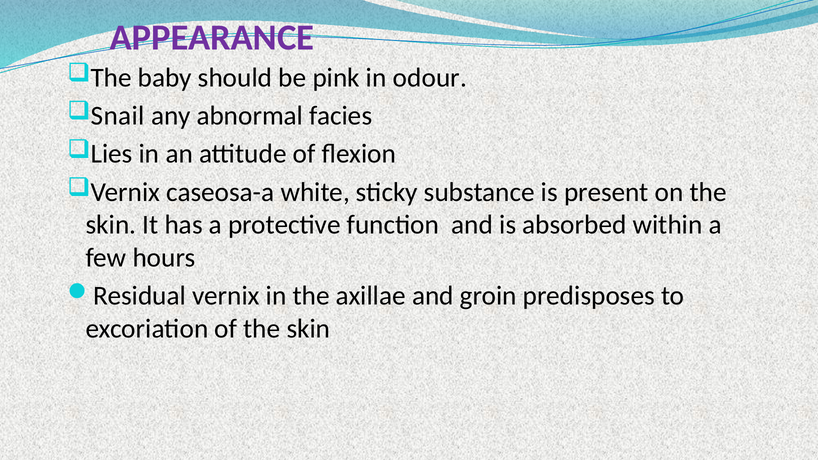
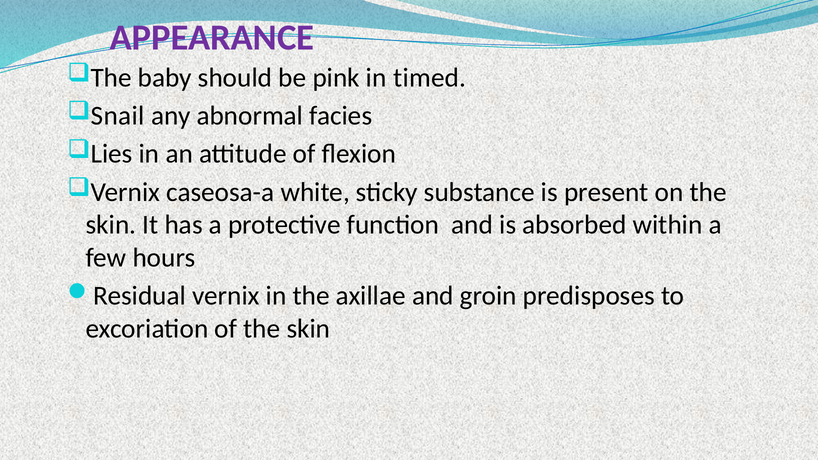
odour: odour -> timed
